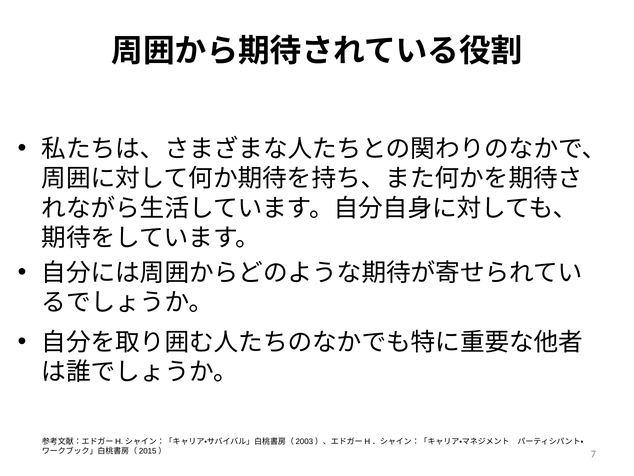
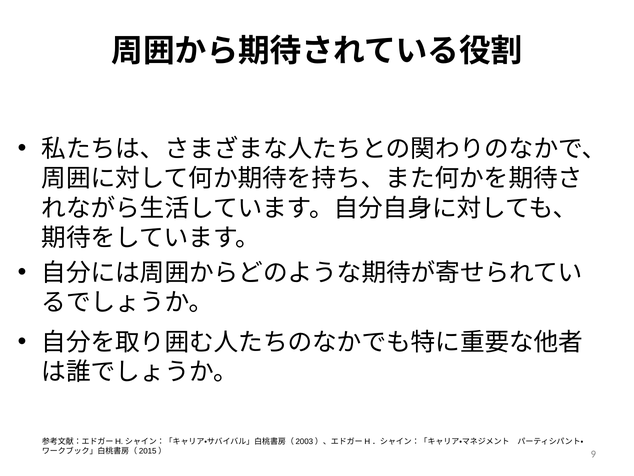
7: 7 -> 9
